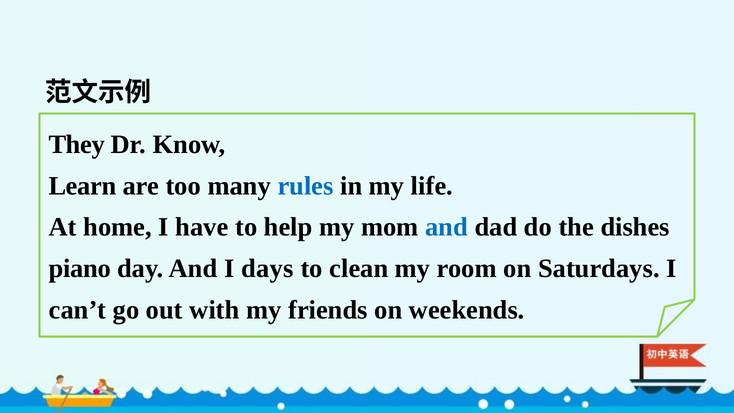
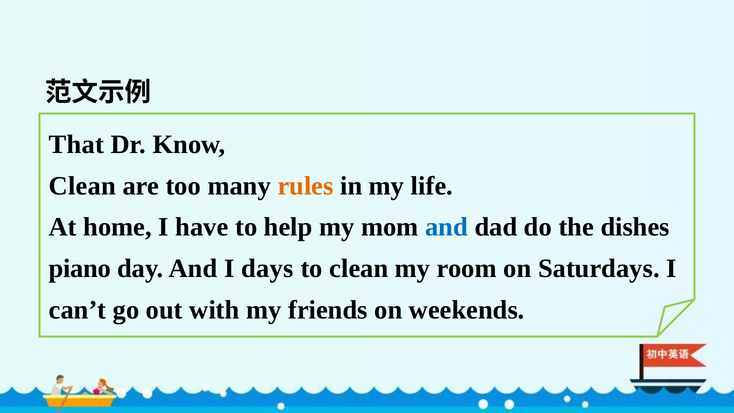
They: They -> That
Learn at (83, 186): Learn -> Clean
rules colour: blue -> orange
